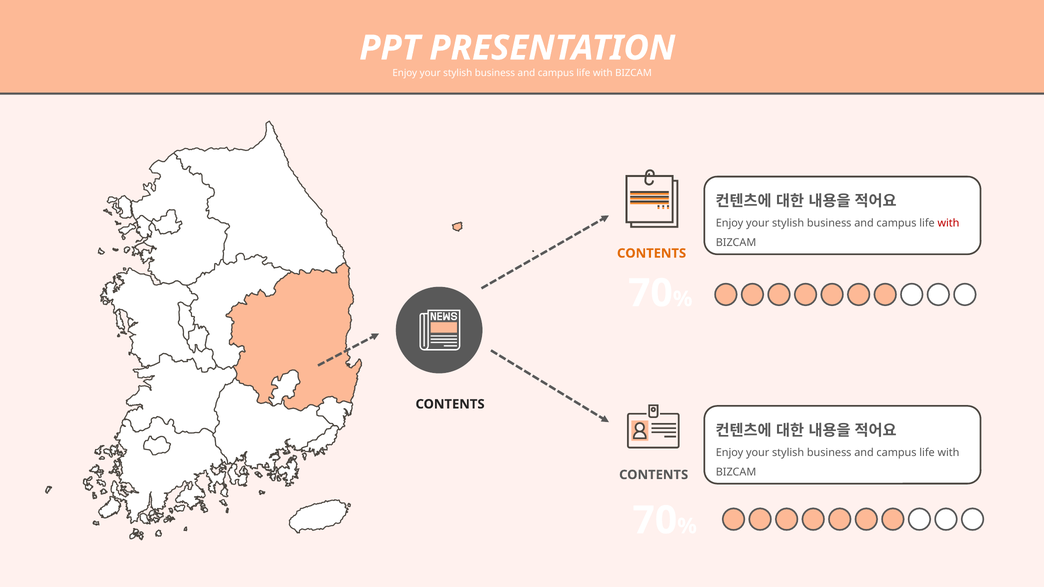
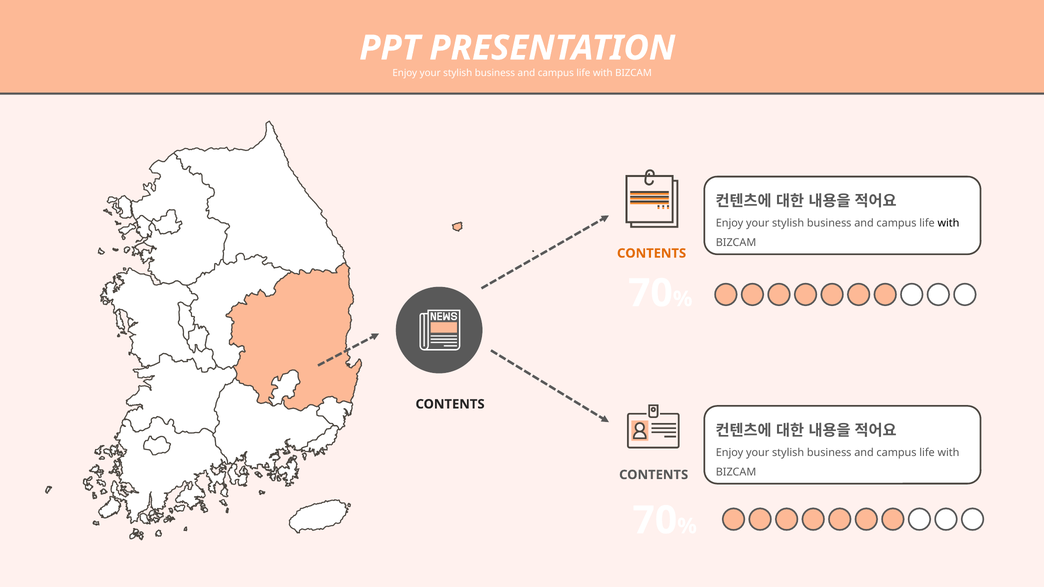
with at (948, 223) colour: red -> black
